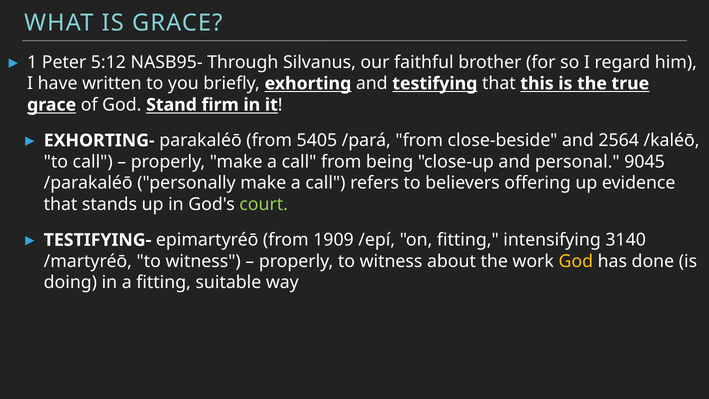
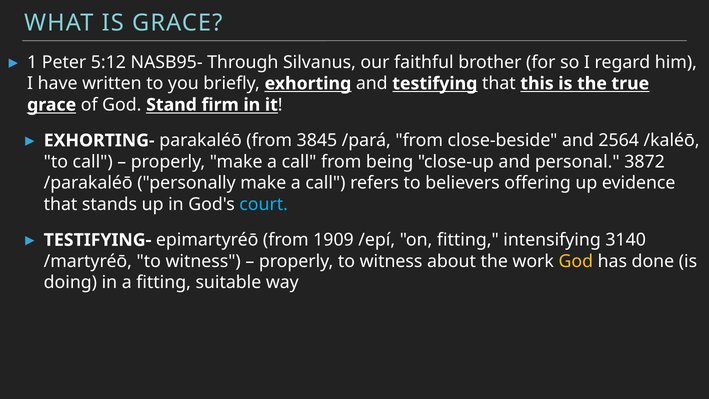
5405: 5405 -> 3845
9045: 9045 -> 3872
court colour: light green -> light blue
